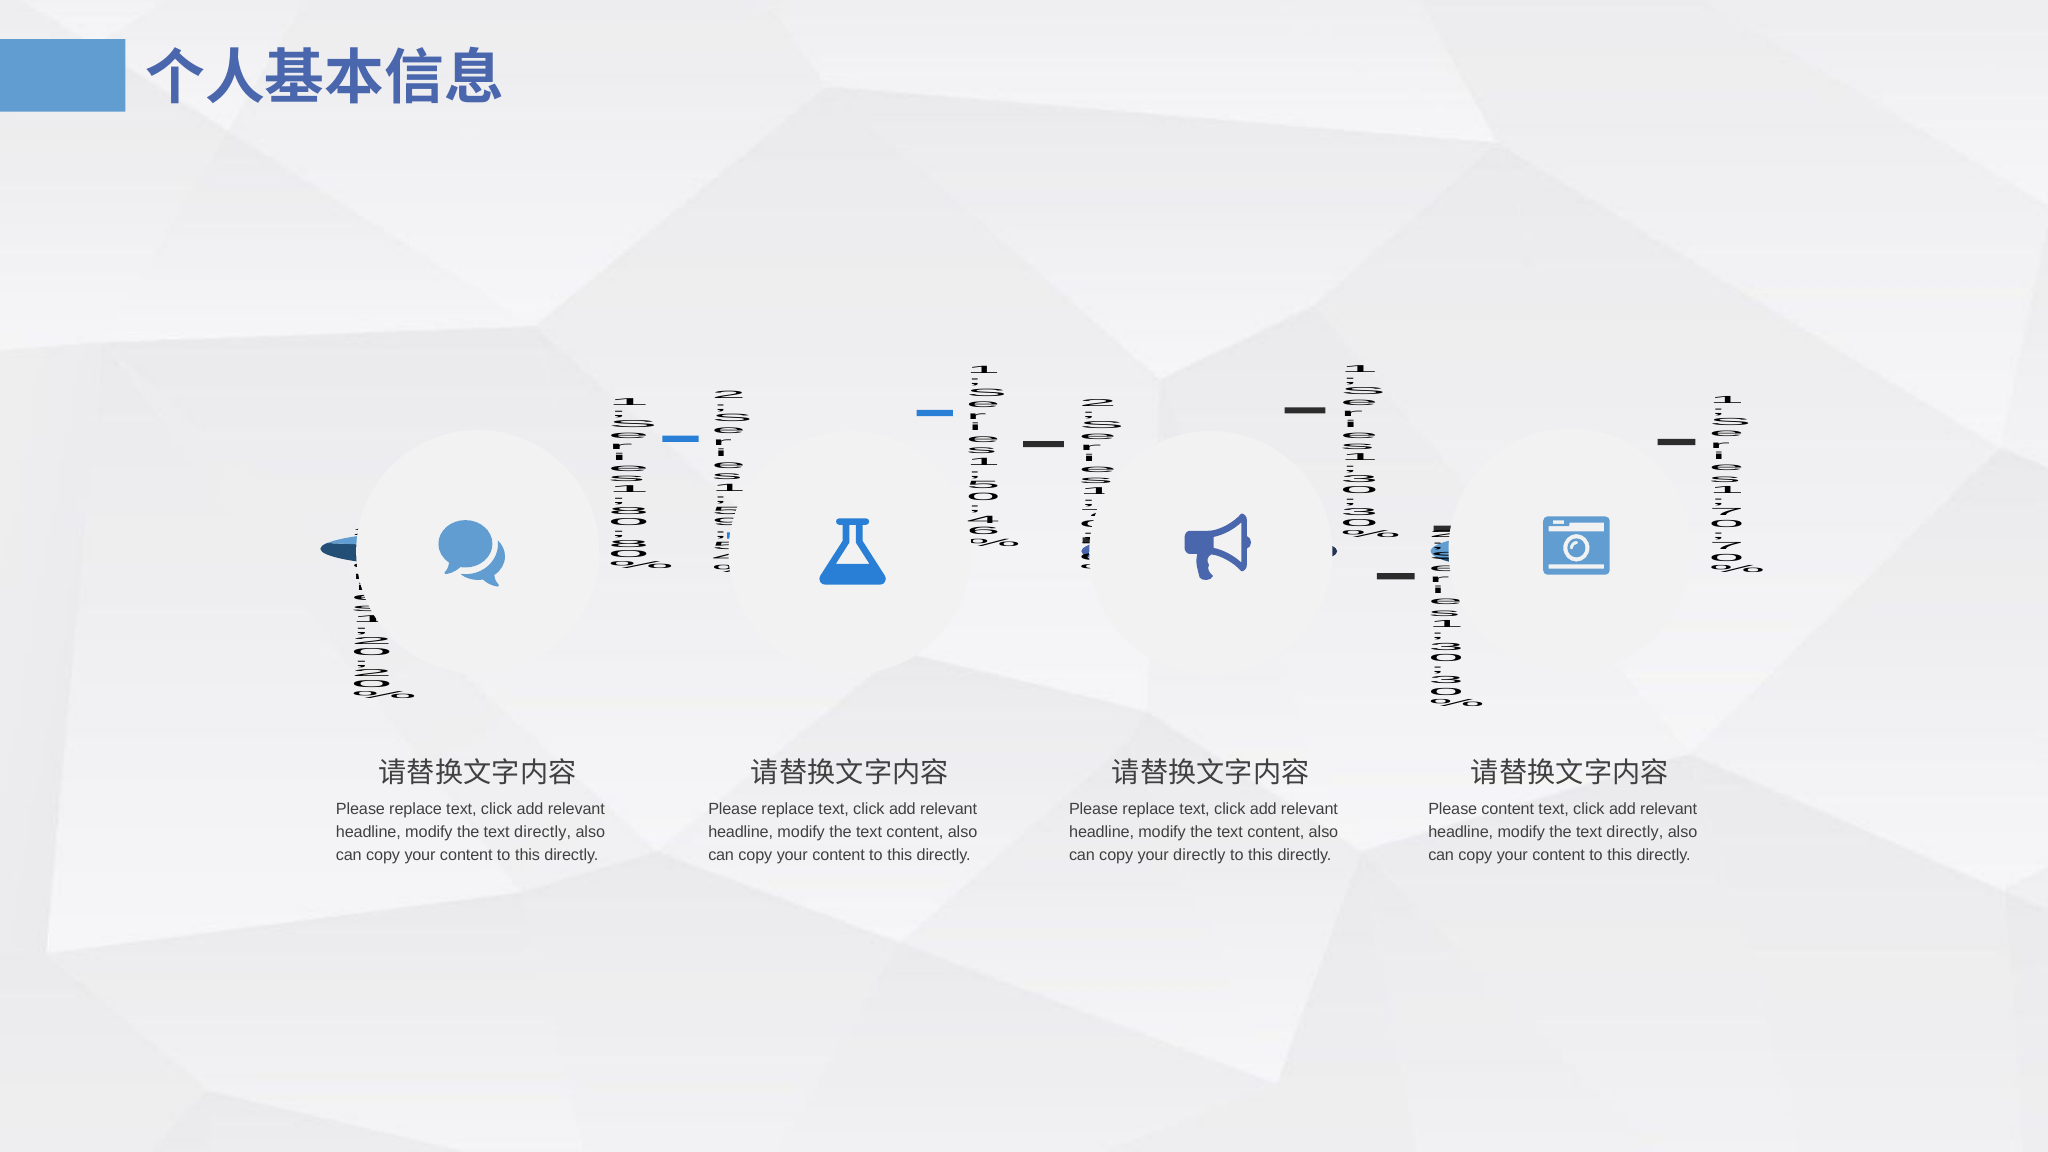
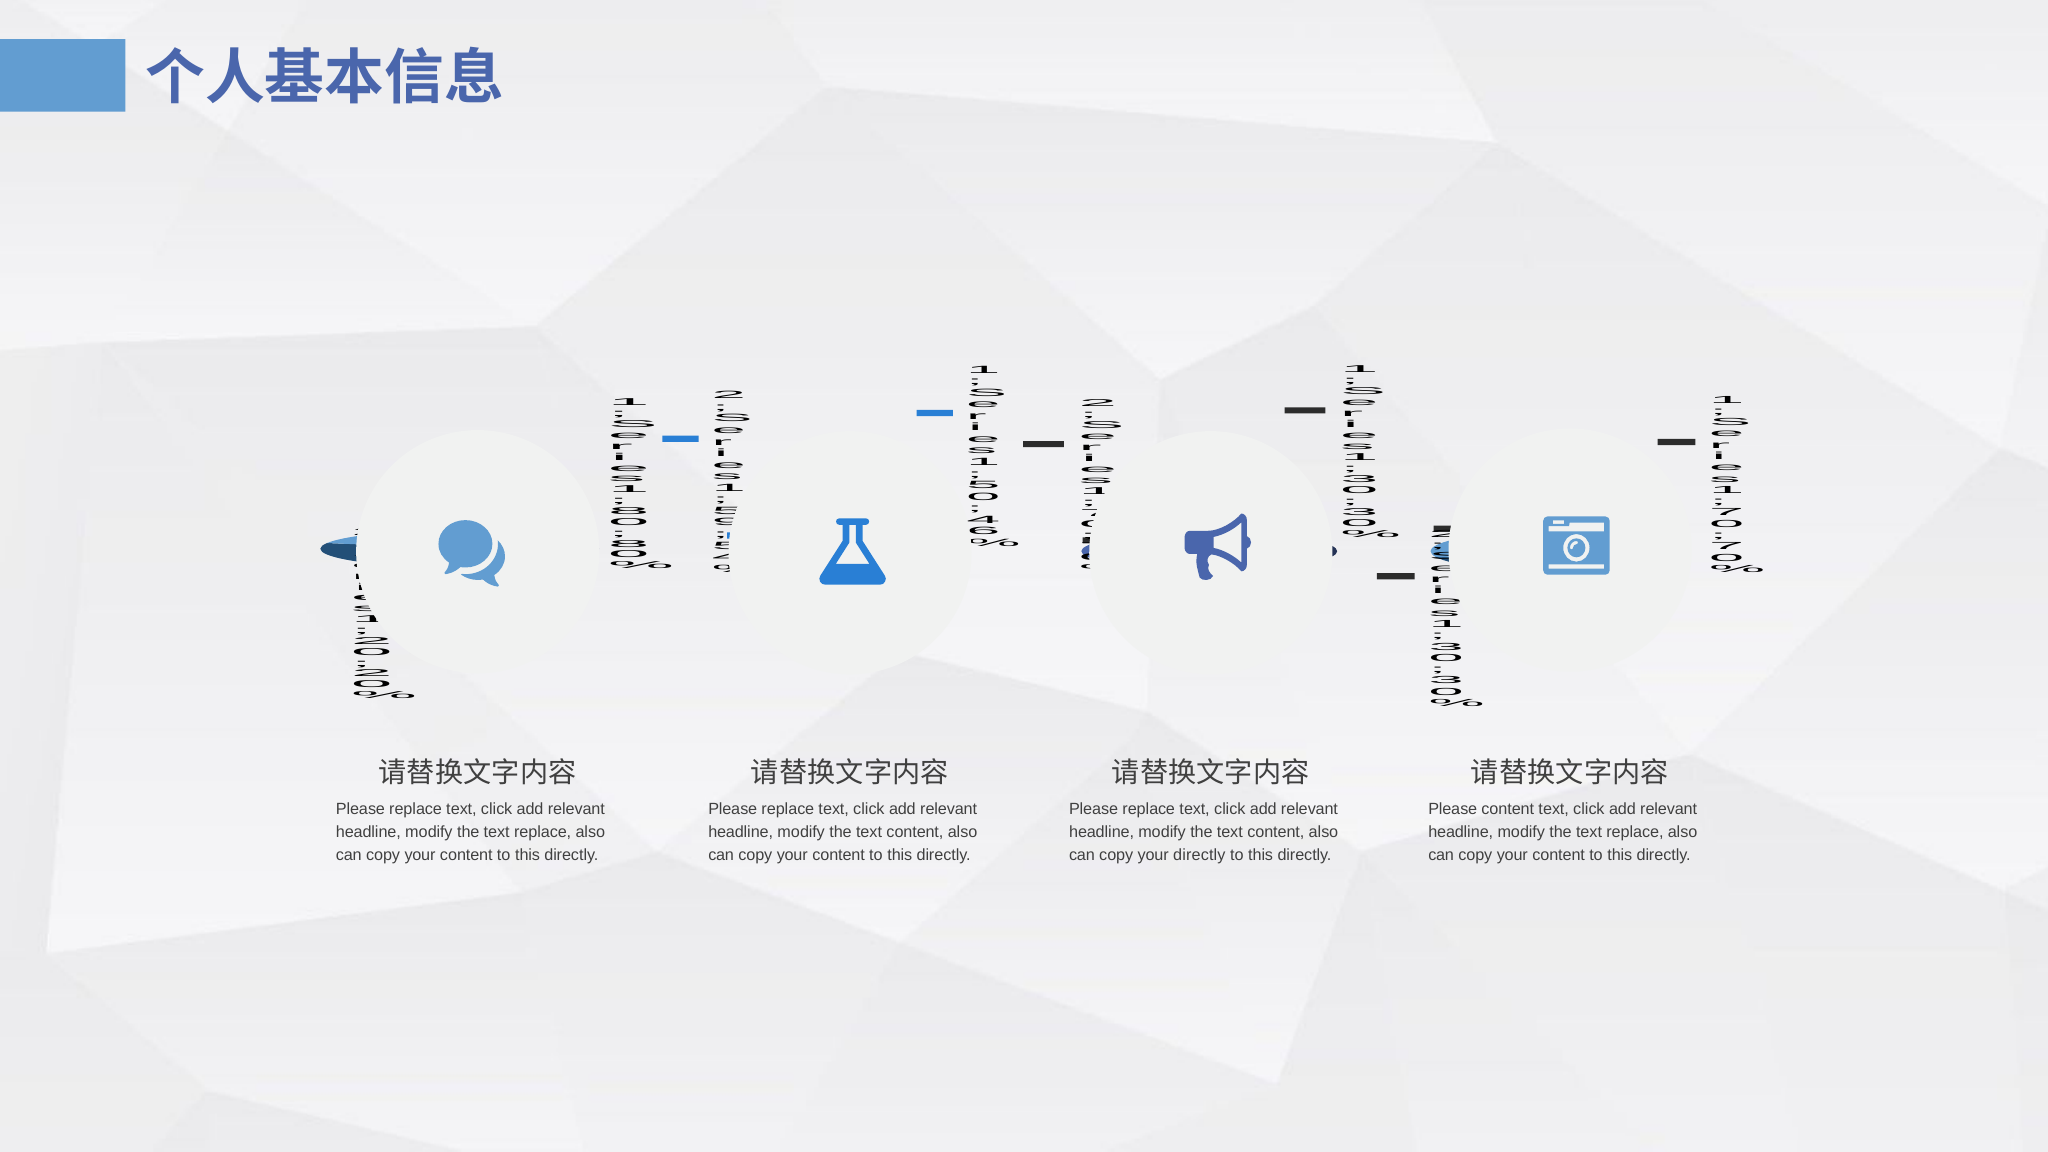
directly at (543, 832): directly -> replace
directly at (1635, 832): directly -> replace
